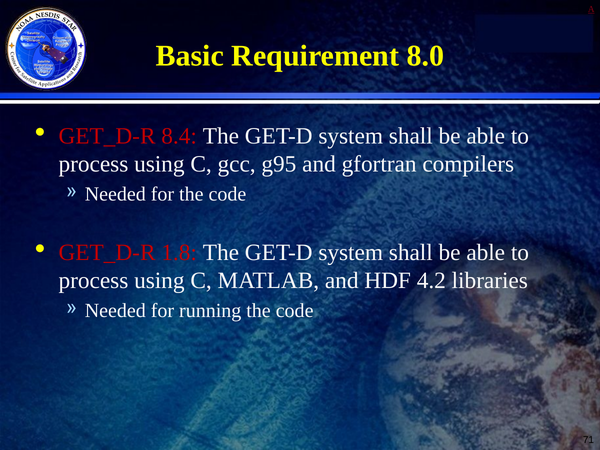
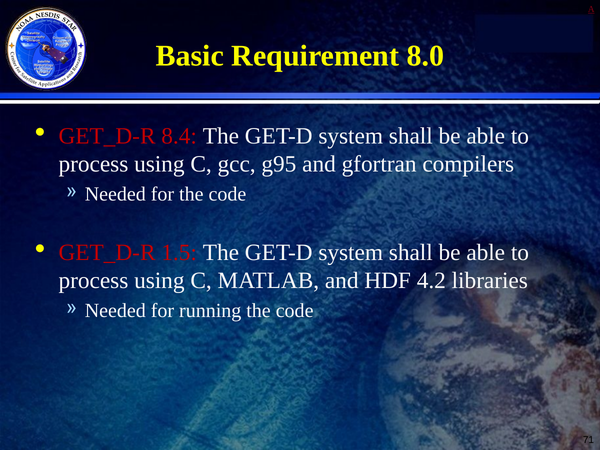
1.8: 1.8 -> 1.5
